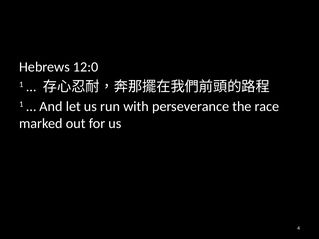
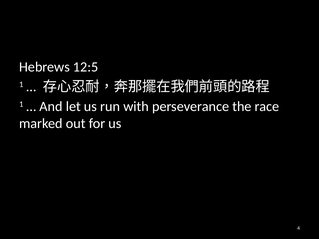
12:0: 12:0 -> 12:5
